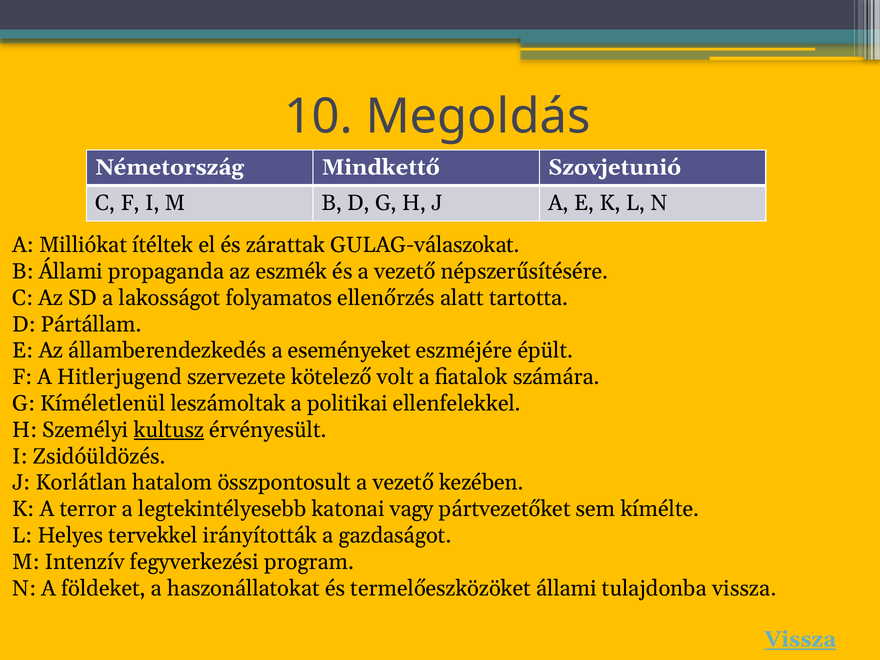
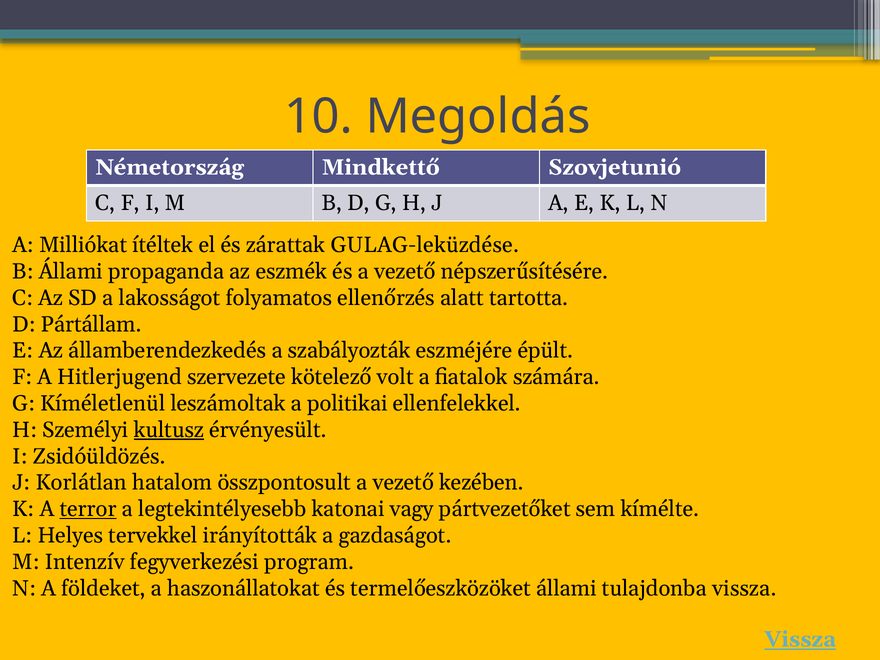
GULAG-válaszokat: GULAG-válaszokat -> GULAG-leküzdése
eseményeket: eseményeket -> szabályozták
terror underline: none -> present
